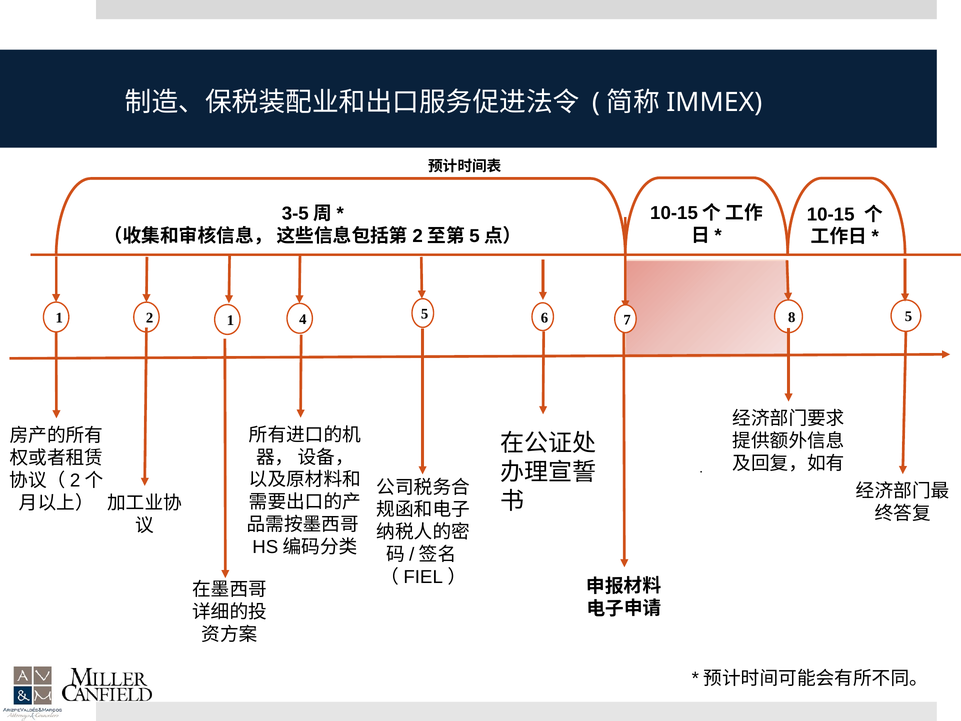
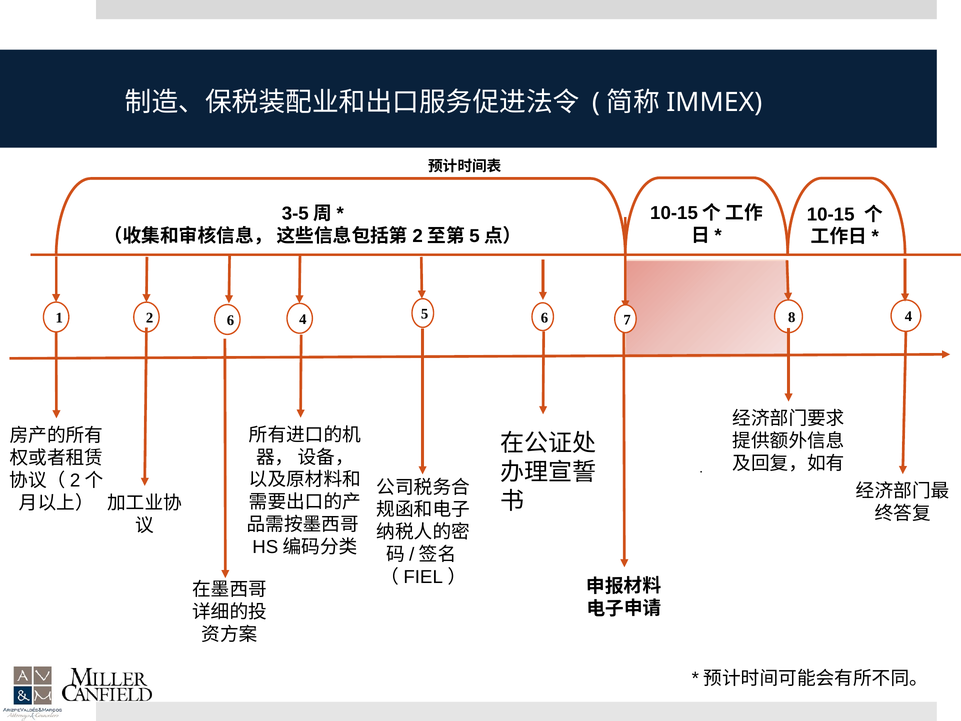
8 5: 5 -> 4
2 1: 1 -> 6
